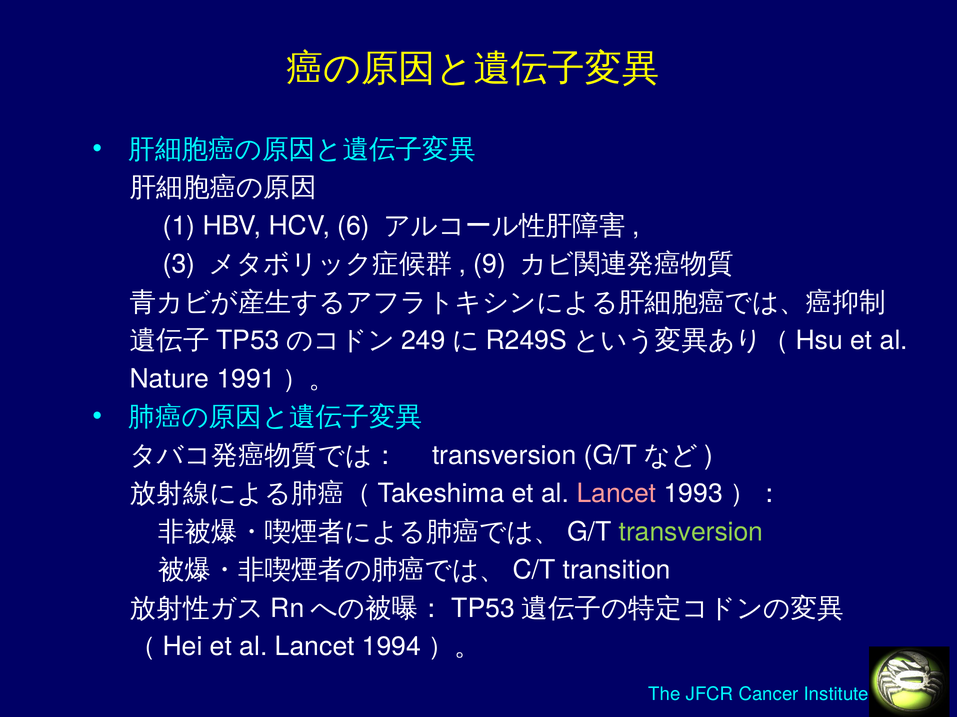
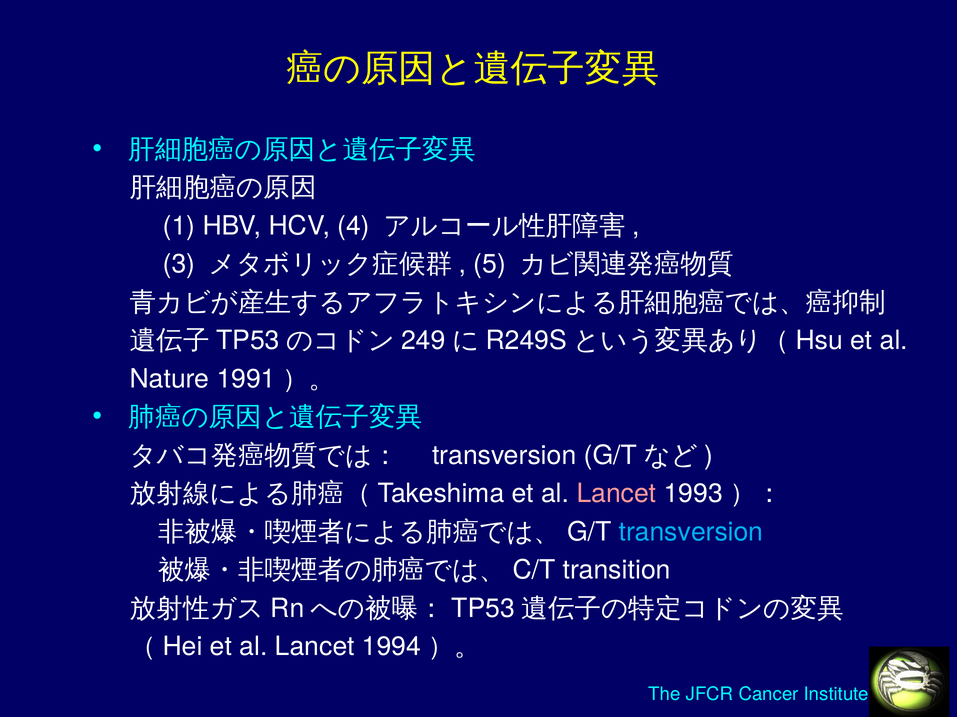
6: 6 -> 4
9: 9 -> 5
transversion at (691, 532) colour: light green -> light blue
